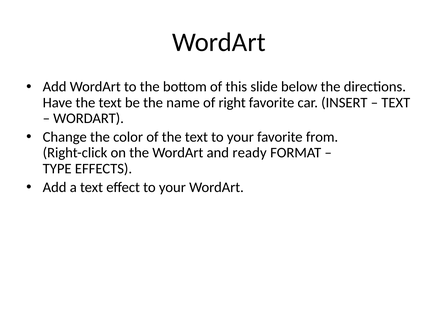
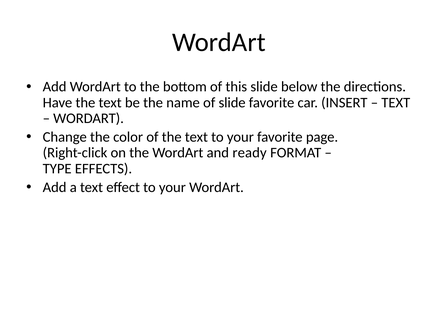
of right: right -> slide
from: from -> page
